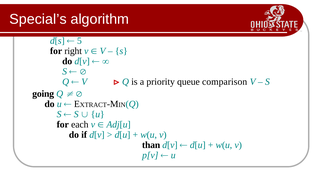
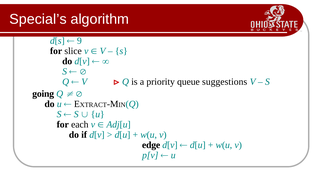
5: 5 -> 9
right: right -> slice
comparison: comparison -> suggestions
than: than -> edge
